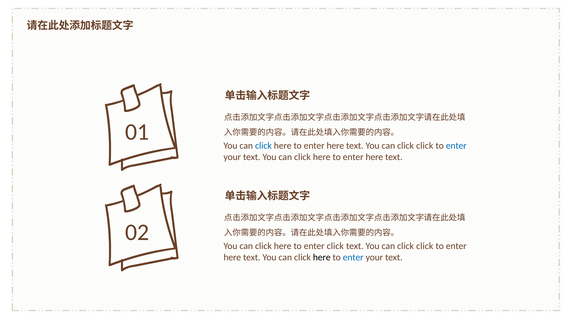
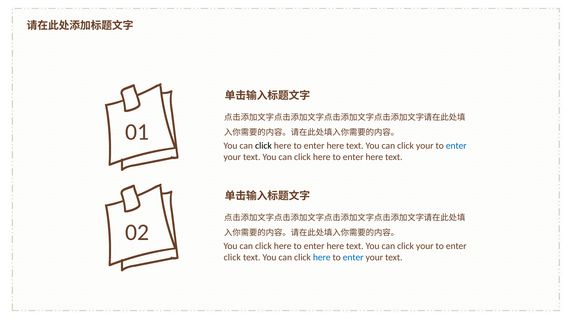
click at (263, 146) colour: blue -> black
click at (425, 146): click -> your
click at (335, 247): click -> here
click at (425, 247): click -> your
here at (232, 258): here -> click
here at (322, 258) colour: black -> blue
